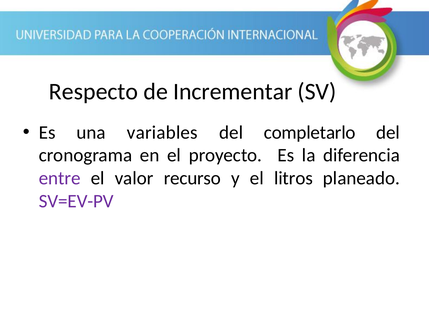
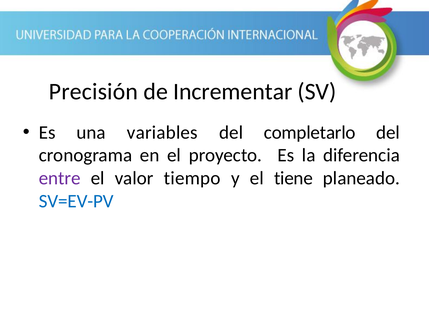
Respecto: Respecto -> Precisión
recurso: recurso -> tiempo
litros: litros -> tiene
SV=EV-PV colour: purple -> blue
